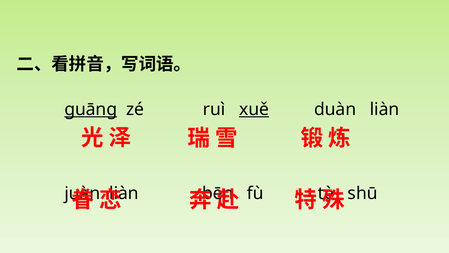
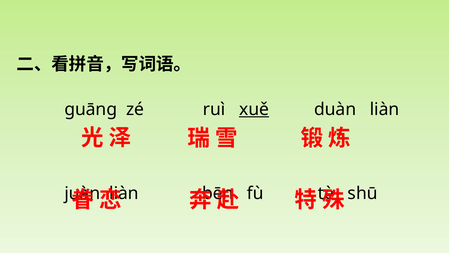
guāng underline: present -> none
